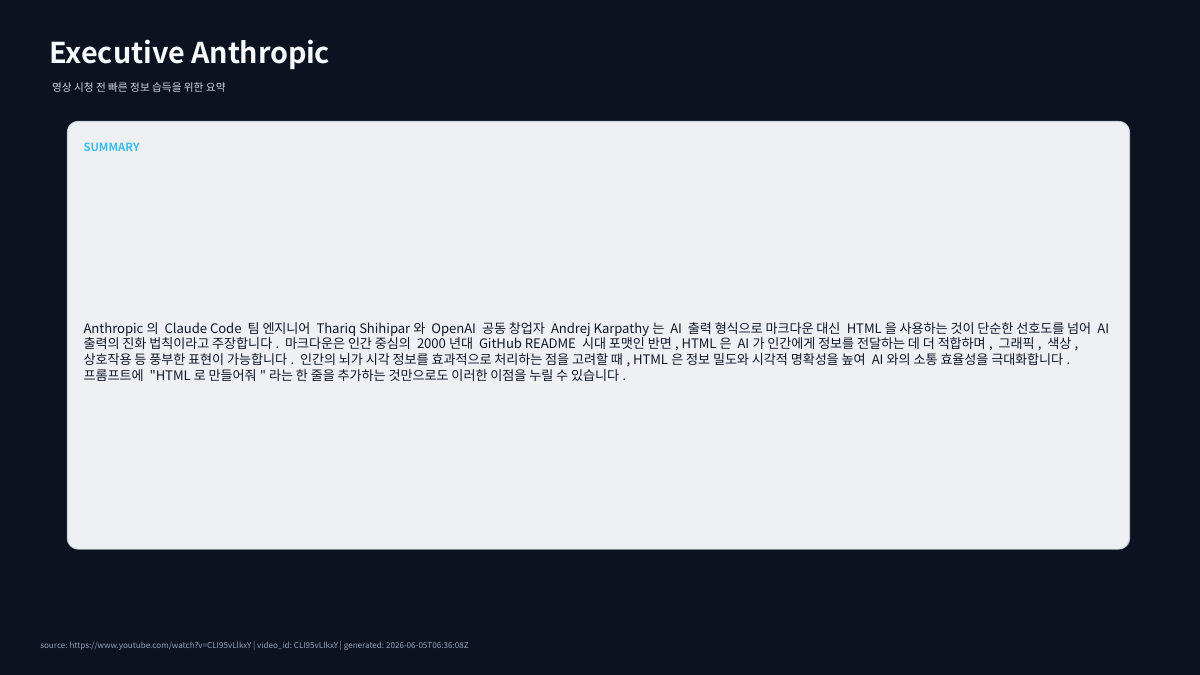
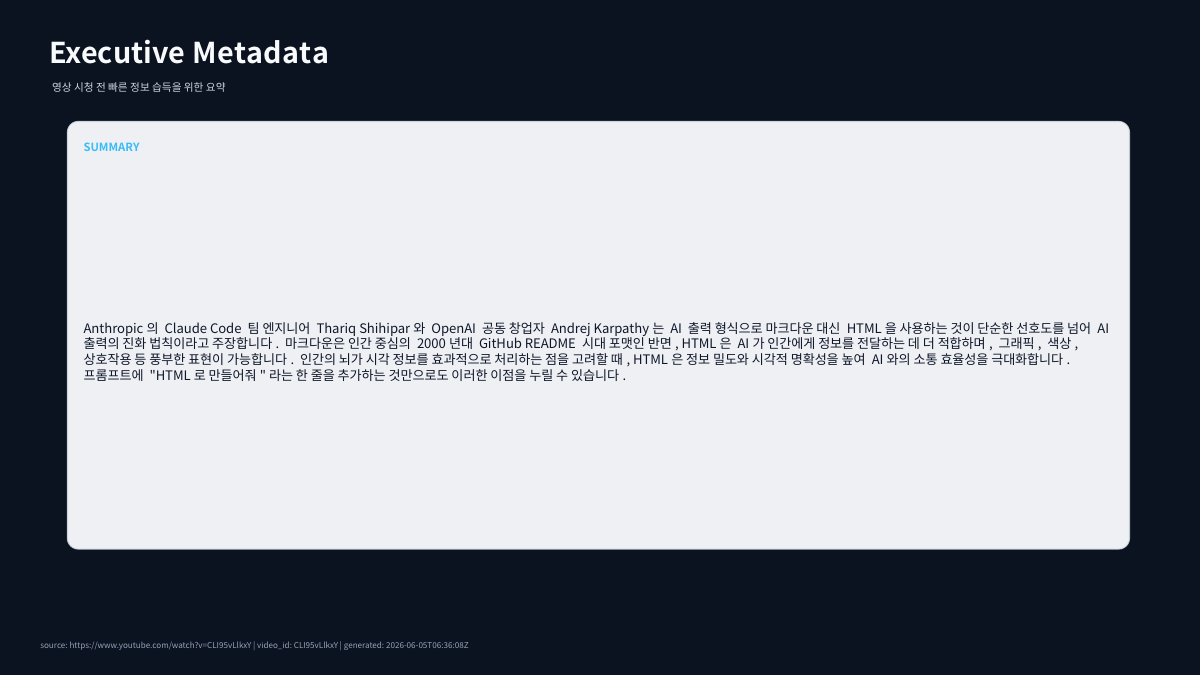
Anthropic: Anthropic -> Metadata
